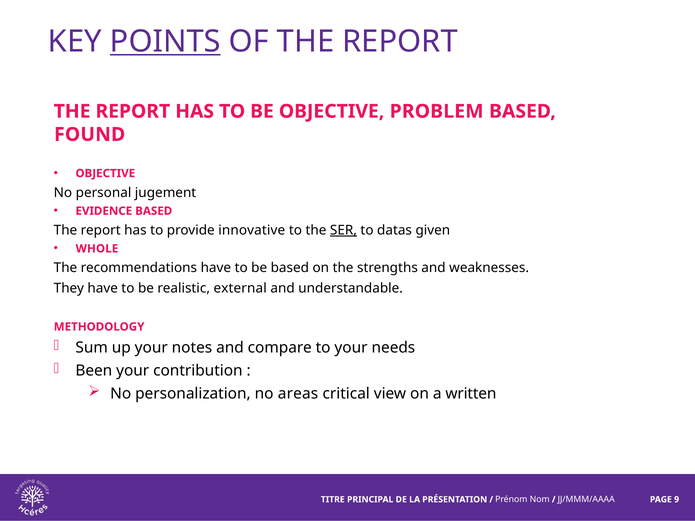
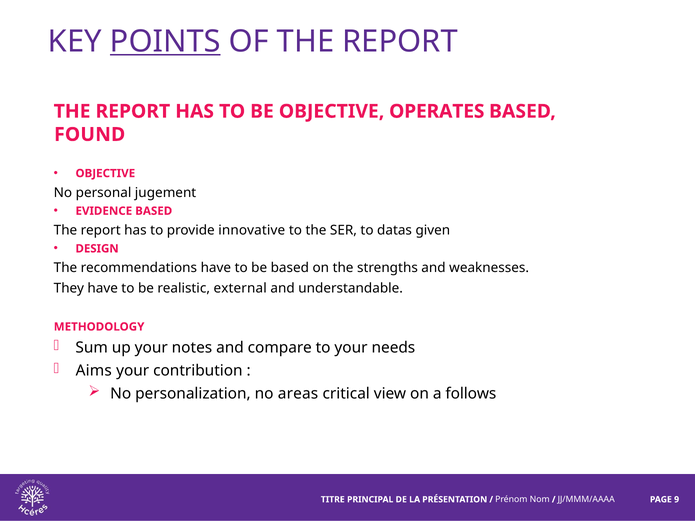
PROBLEM: PROBLEM -> OPERATES
SER underline: present -> none
WHOLE: WHOLE -> DESIGN
Been: Been -> Aims
written: written -> follows
